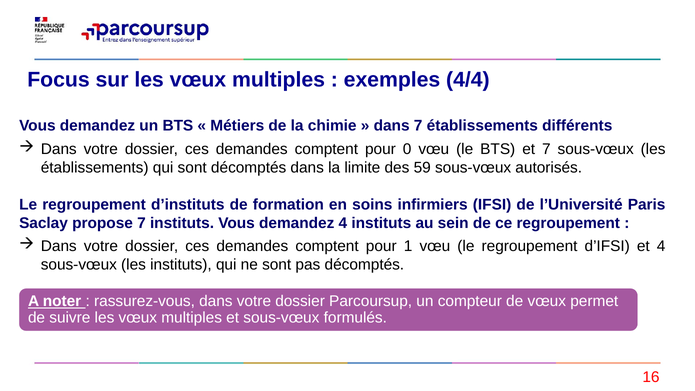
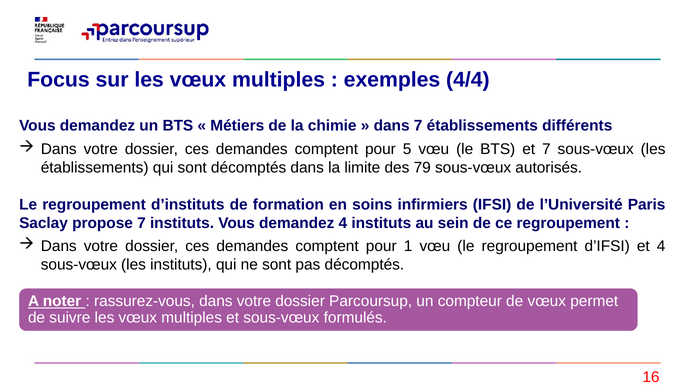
0: 0 -> 5
59: 59 -> 79
